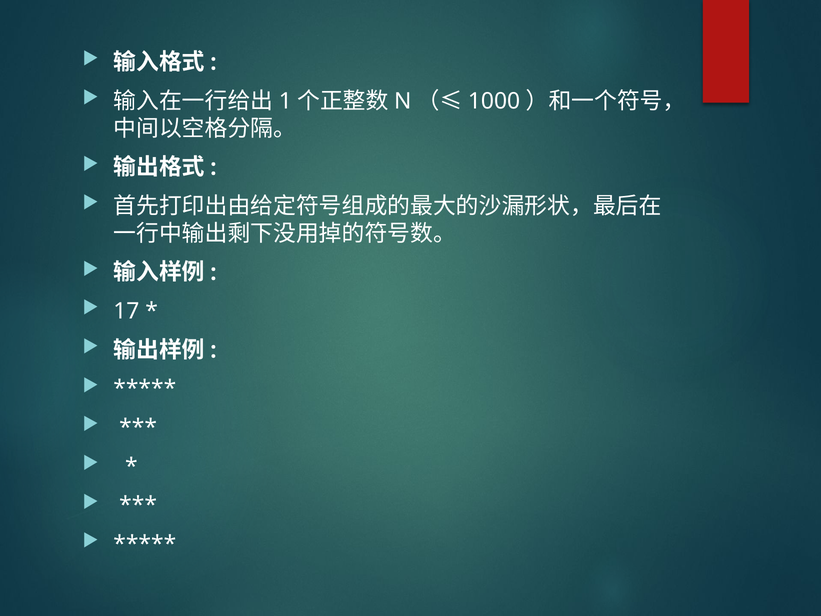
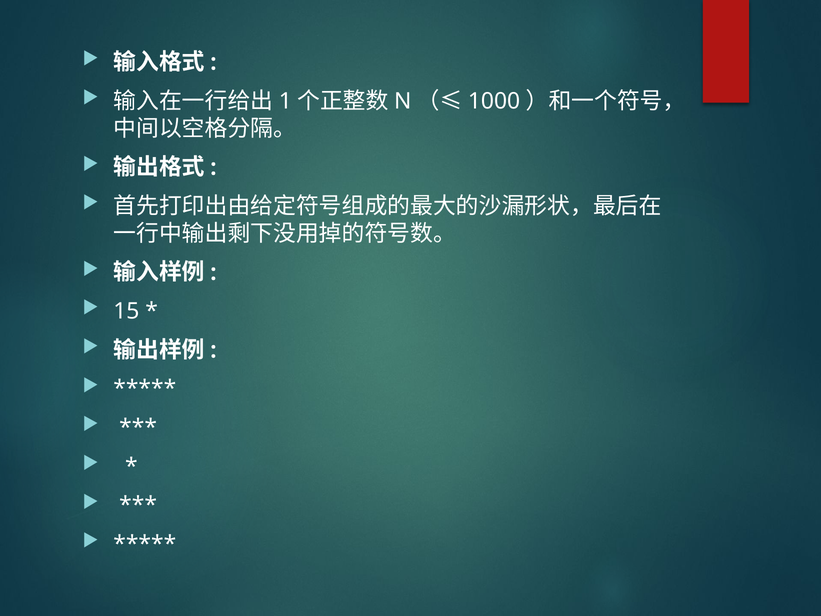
17: 17 -> 15
